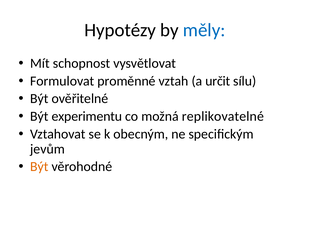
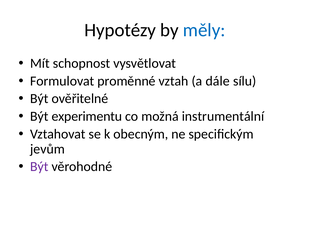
určit: určit -> dále
replikovatelné: replikovatelné -> instrumentální
Být at (39, 166) colour: orange -> purple
